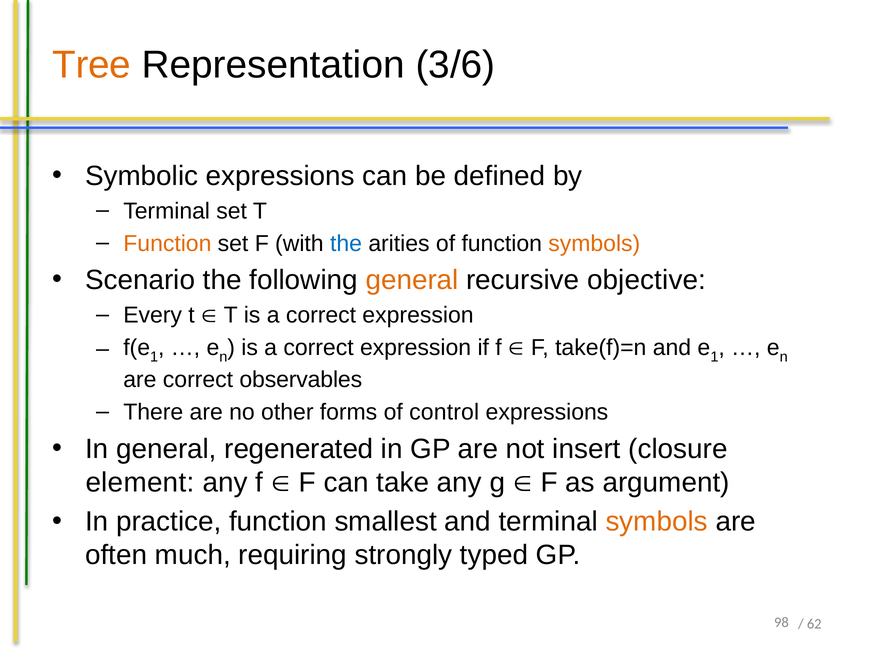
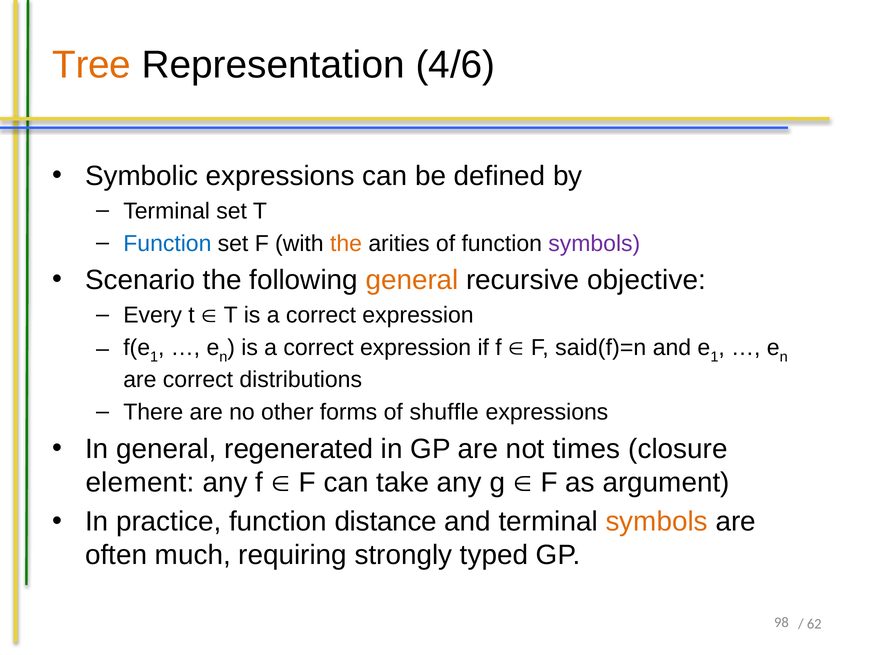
3/6: 3/6 -> 4/6
Function at (167, 243) colour: orange -> blue
the at (346, 243) colour: blue -> orange
symbols at (594, 243) colour: orange -> purple
take(f)=n: take(f)=n -> said(f)=n
observables: observables -> distributions
control: control -> shuffle
insert: insert -> times
smallest: smallest -> distance
